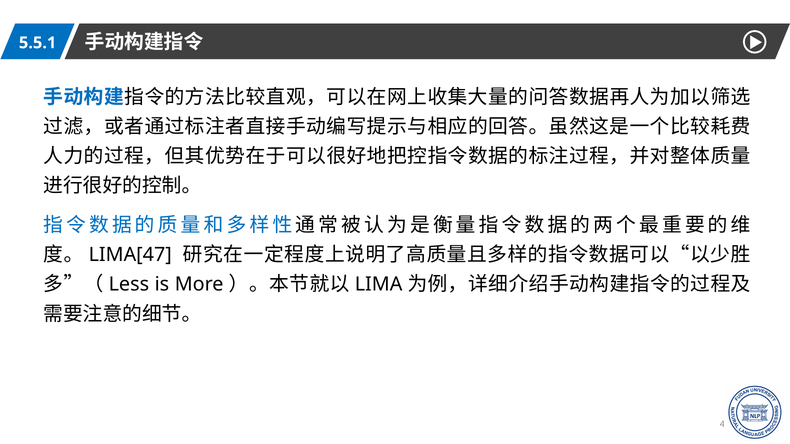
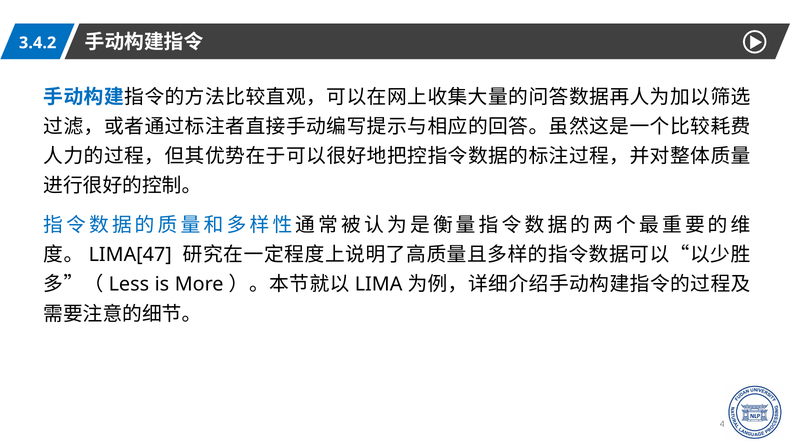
5.5.1: 5.5.1 -> 3.4.2
